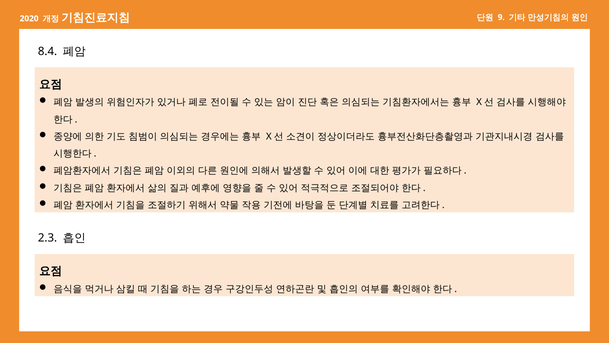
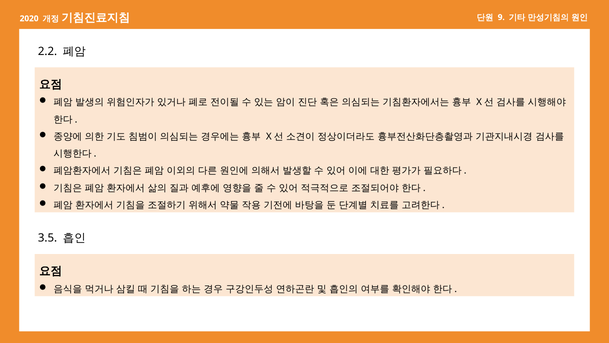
8.4: 8.4 -> 2.2
2.3: 2.3 -> 3.5
